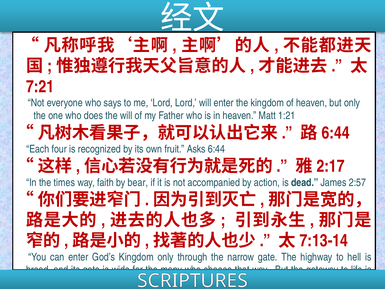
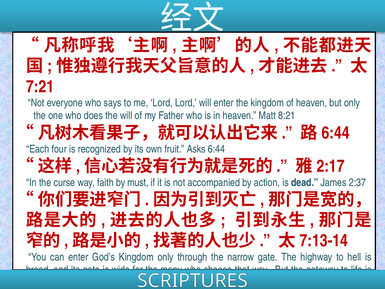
1:21: 1:21 -> 8:21
times: times -> curse
bear: bear -> must
2:57: 2:57 -> 2:37
